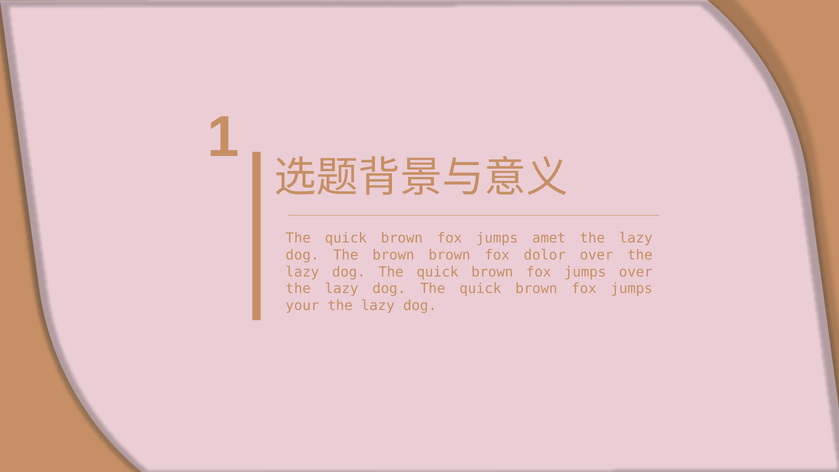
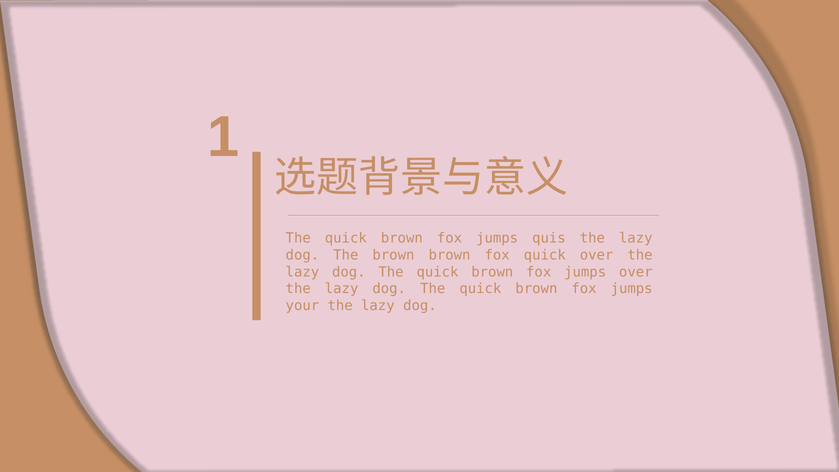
amet: amet -> quis
fox dolor: dolor -> quick
